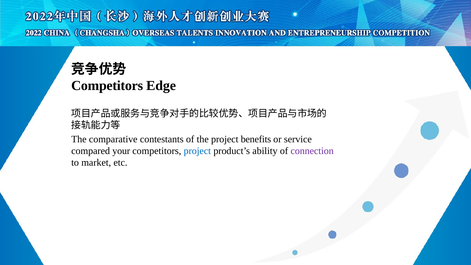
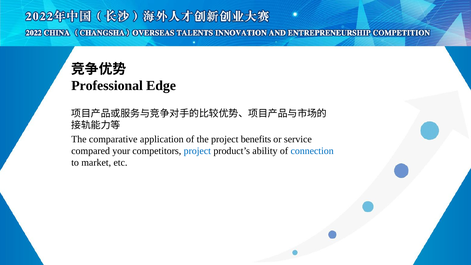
Competitors at (107, 86): Competitors -> Professional
contestants: contestants -> application
connection colour: purple -> blue
